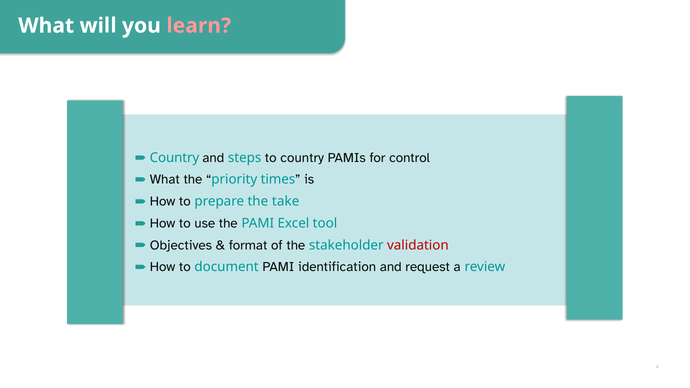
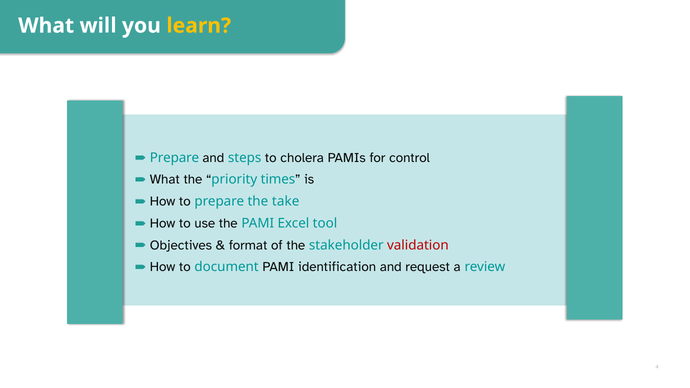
learn colour: pink -> yellow
Country at (174, 158): Country -> Prepare
to country: country -> cholera
